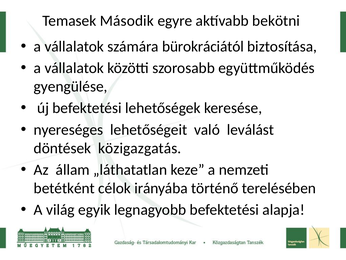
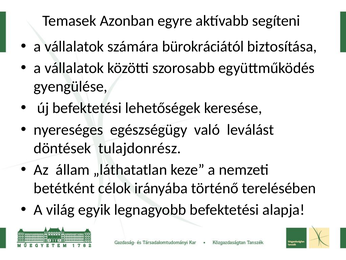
Második: Második -> Azonban
bekötni: bekötni -> segíteni
lehetőségeit: lehetőségeit -> egészségügy
közigazgatás: közigazgatás -> tulajdonrész
